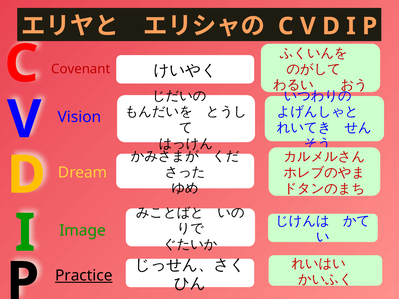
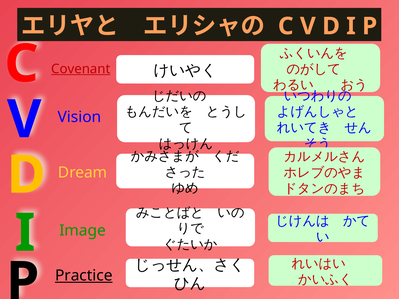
Covenant underline: none -> present
